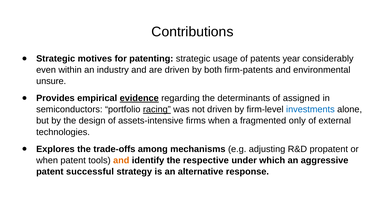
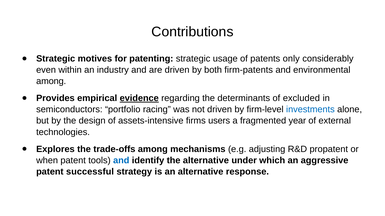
year: year -> only
unsure at (51, 81): unsure -> among
assigned: assigned -> excluded
racing underline: present -> none
firms when: when -> users
only: only -> year
and at (121, 161) colour: orange -> blue
the respective: respective -> alternative
